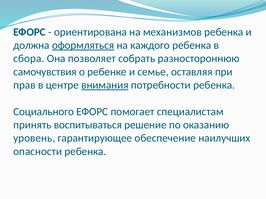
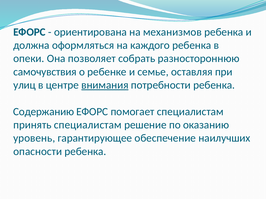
оформляться underline: present -> none
сбора: сбора -> опеки
прав: прав -> улиц
Социального: Социального -> Содержанию
принять воспитываться: воспитываться -> специалистам
